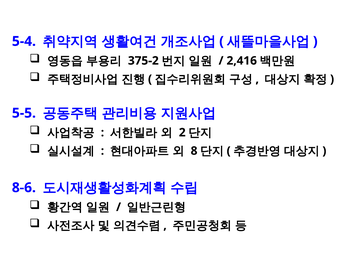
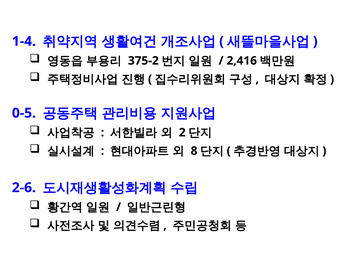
5-4: 5-4 -> 1-4
5-5: 5-5 -> 0-5
8-6: 8-6 -> 2-6
